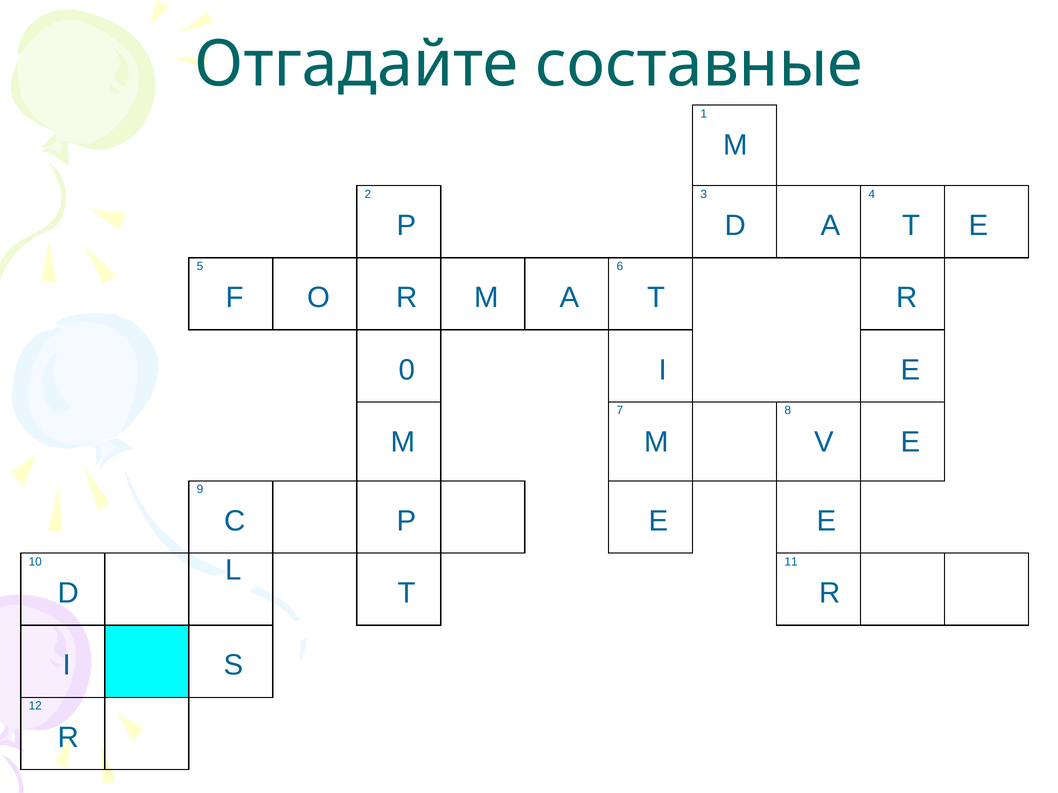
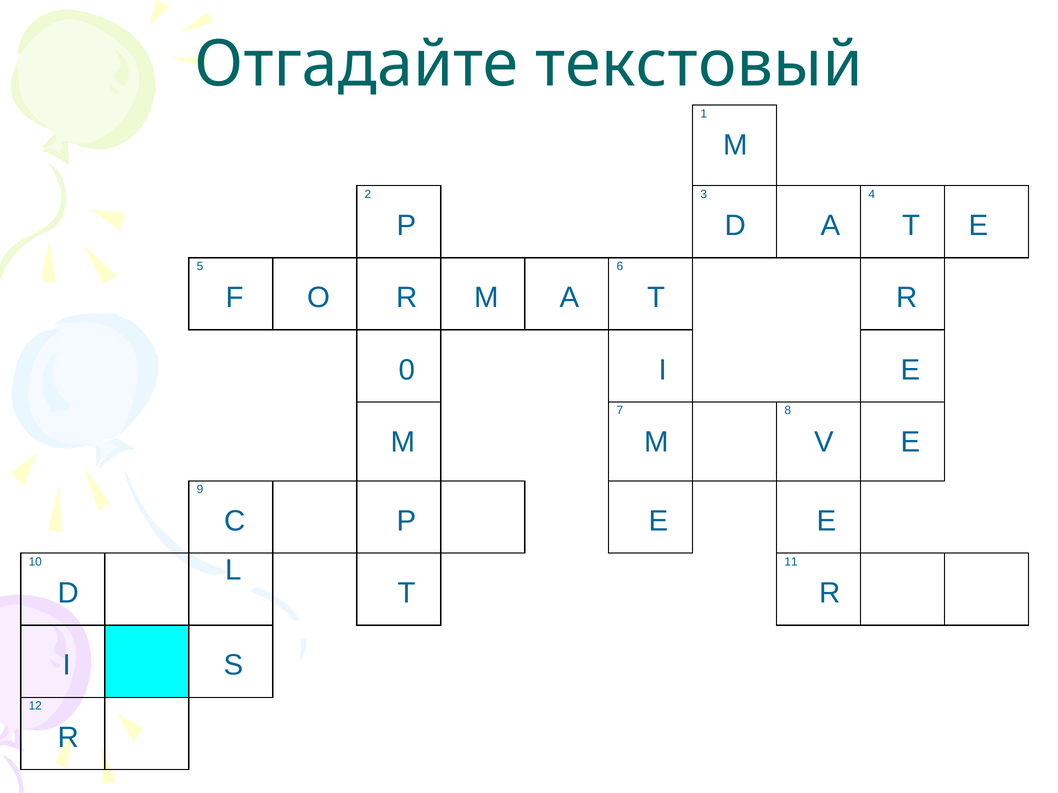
составные: составные -> текстовый
